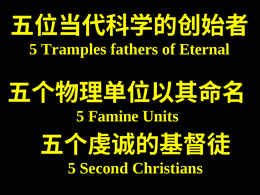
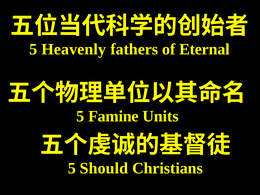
Tramples: Tramples -> Heavenly
Second: Second -> Should
